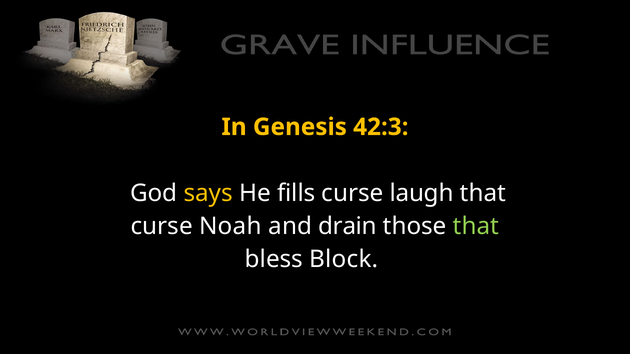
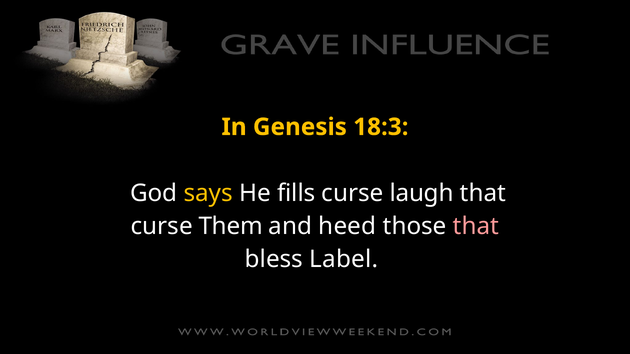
42:3: 42:3 -> 18:3
Noah: Noah -> Them
drain: drain -> heed
that at (476, 226) colour: light green -> pink
Block: Block -> Label
